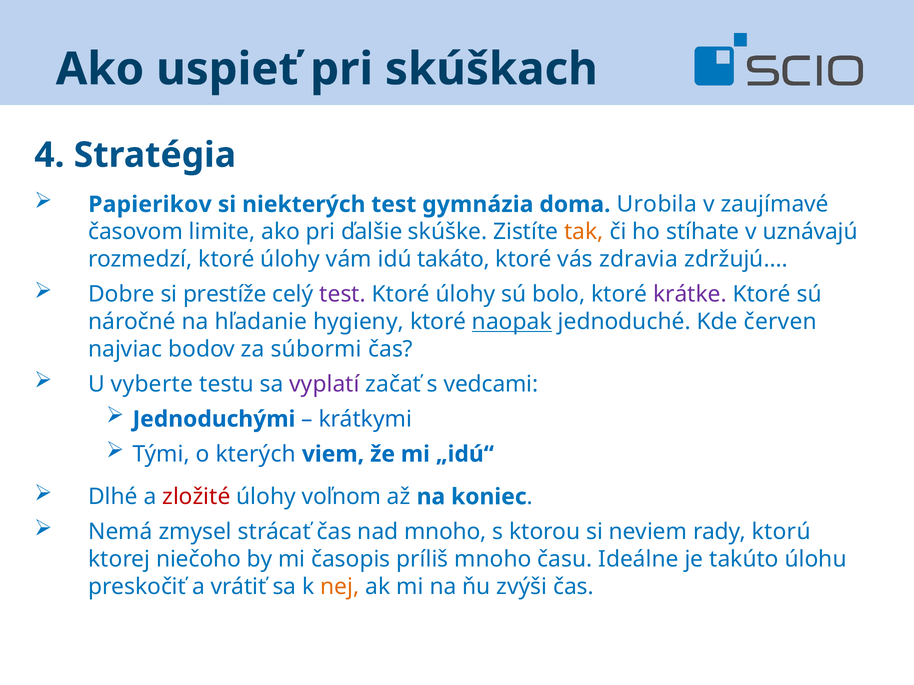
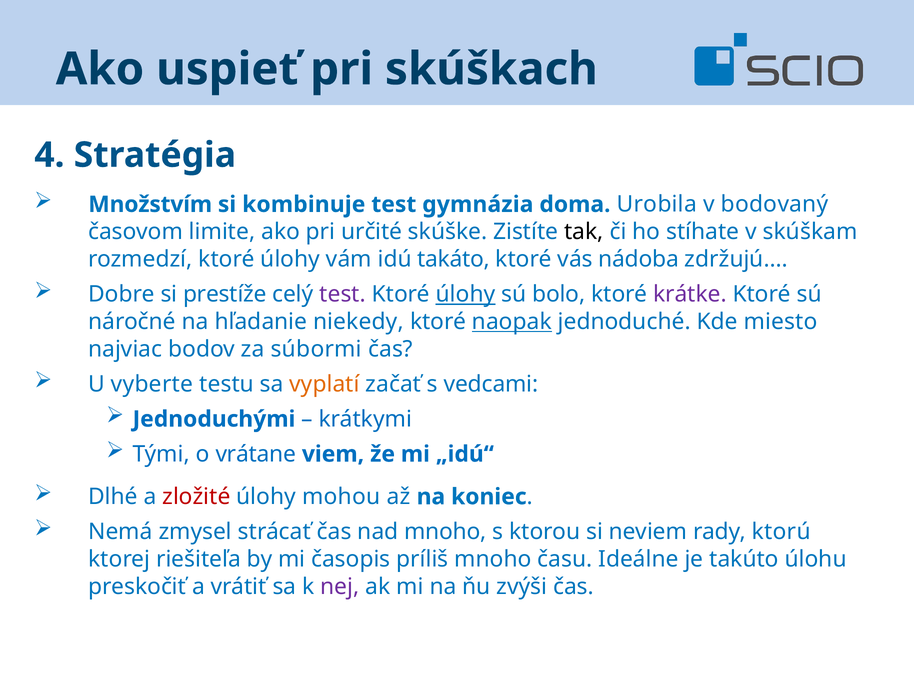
Papierikov: Papierikov -> Množstvím
niekterých: niekterých -> kombinuje
zaujímavé: zaujímavé -> bodovaný
ďalšie: ďalšie -> určité
tak colour: orange -> black
uznávajú: uznávajú -> skúškam
zdravia: zdravia -> nádoba
úlohy at (466, 294) underline: none -> present
hygieny: hygieny -> niekedy
červen: červen -> miesto
vyplatí colour: purple -> orange
kterých: kterých -> vrátane
voľnom: voľnom -> mohou
niečoho: niečoho -> riešiteľa
nej colour: orange -> purple
